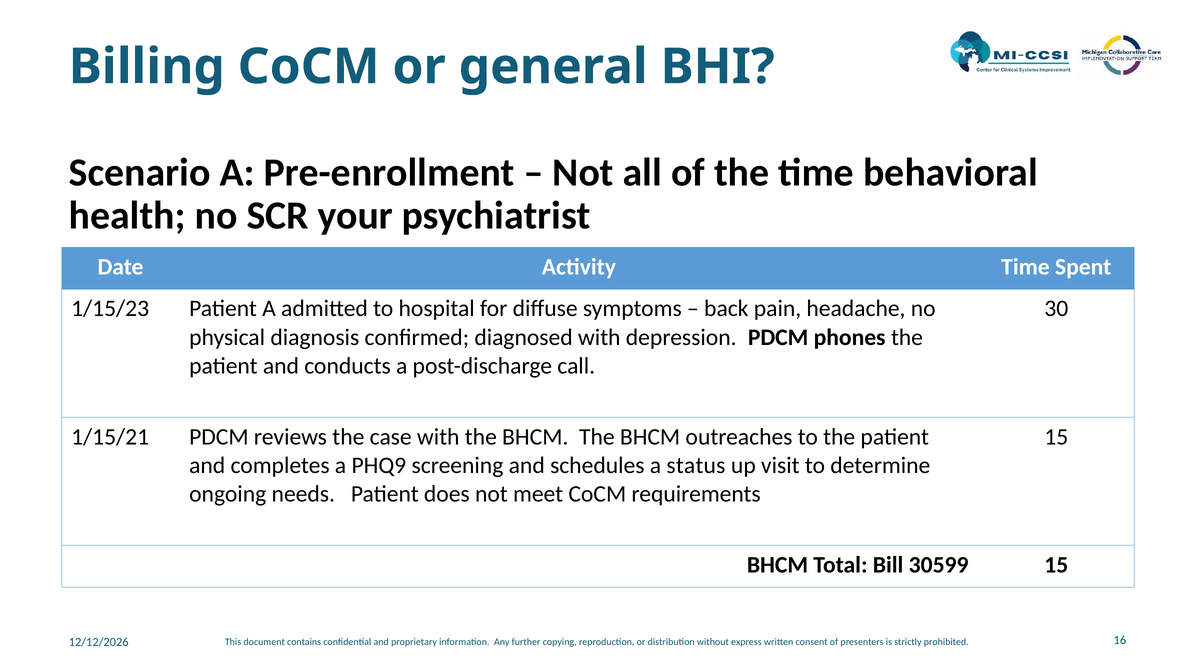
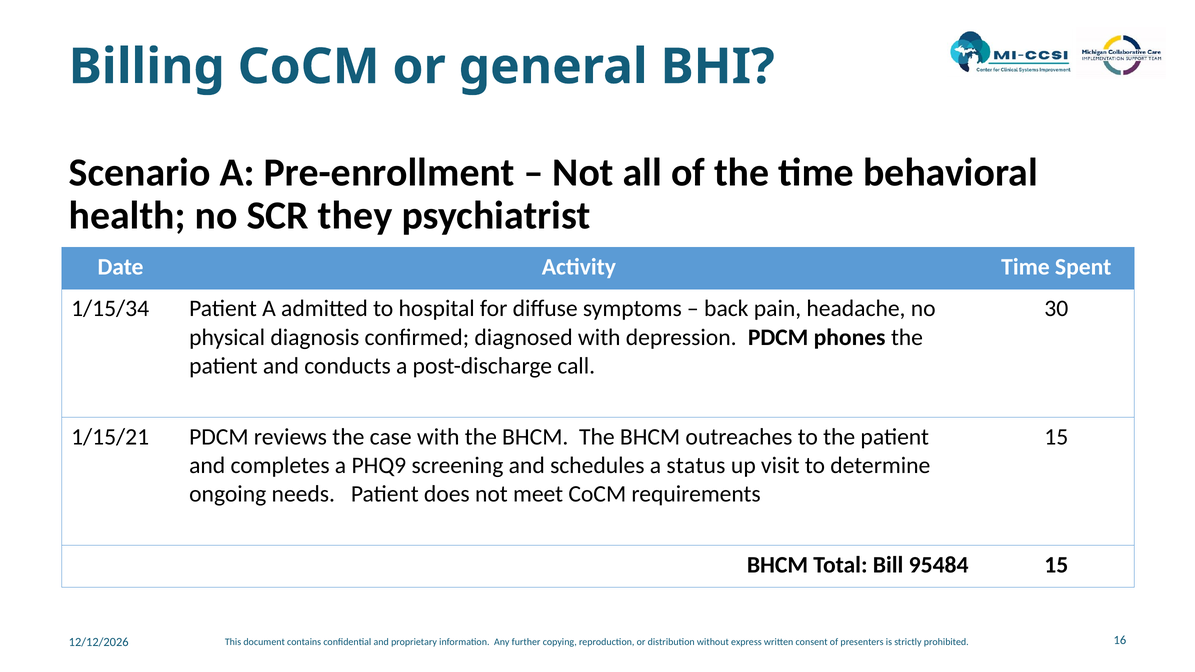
your: your -> they
1/15/23: 1/15/23 -> 1/15/34
30599: 30599 -> 95484
